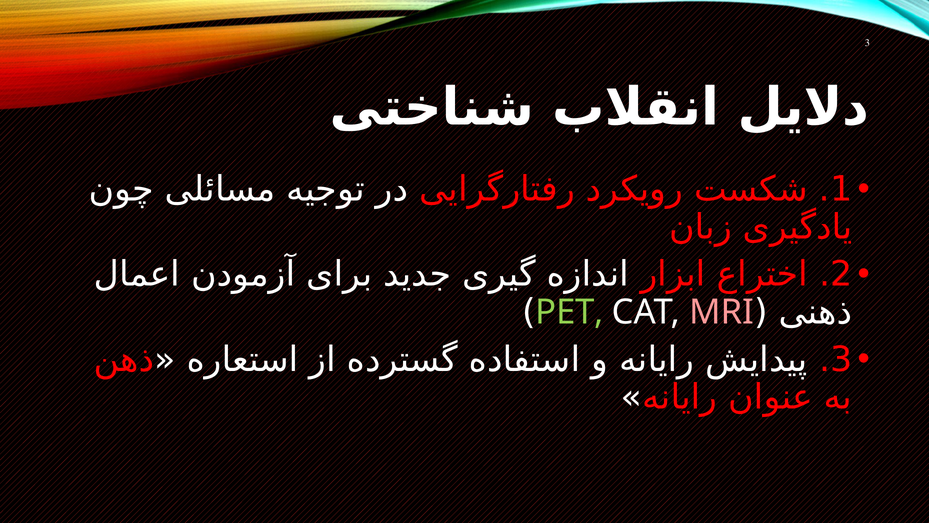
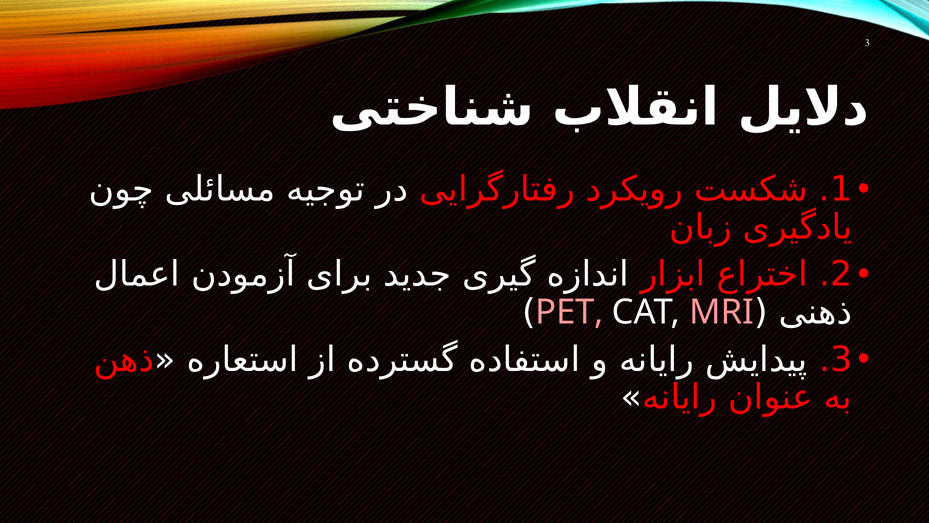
PET colour: light green -> pink
